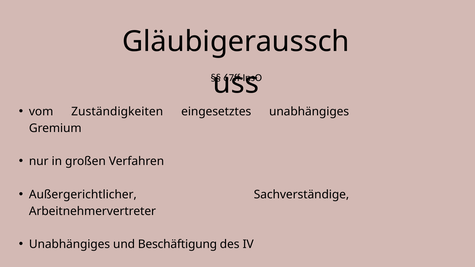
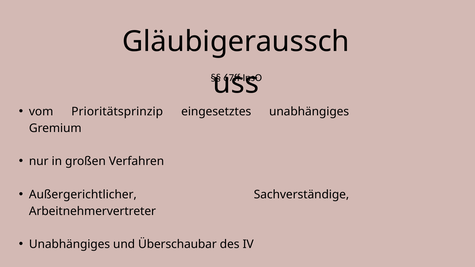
Zuständigkeiten: Zuständigkeiten -> Prioritätsprinzip
Beschäftigung: Beschäftigung -> Überschaubar
